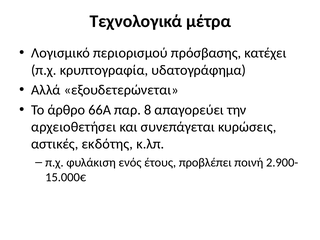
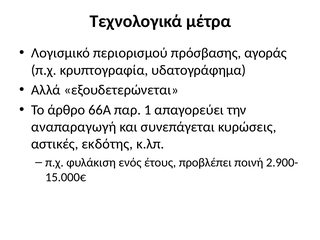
κατέχει: κατέχει -> αγοράς
8: 8 -> 1
αρχειοθετήσει: αρχειοθετήσει -> αναπαραγωγή
